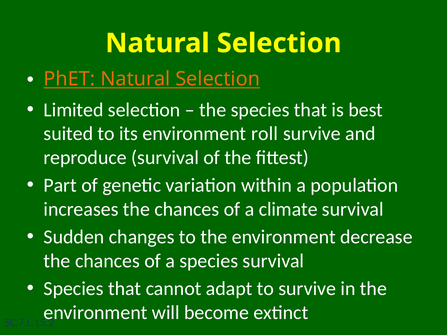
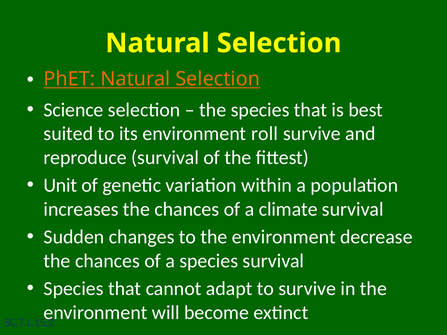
Limited: Limited -> Science
Part: Part -> Unit
